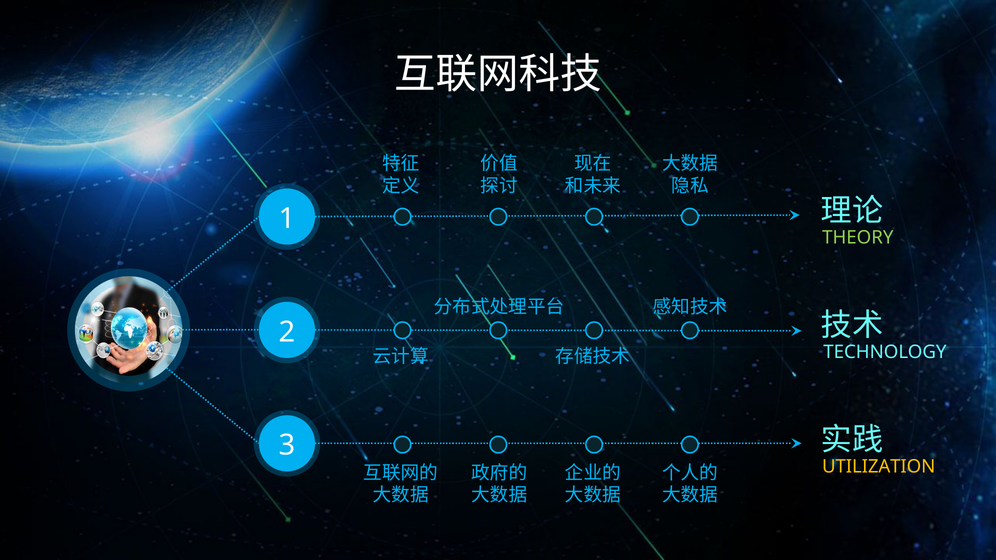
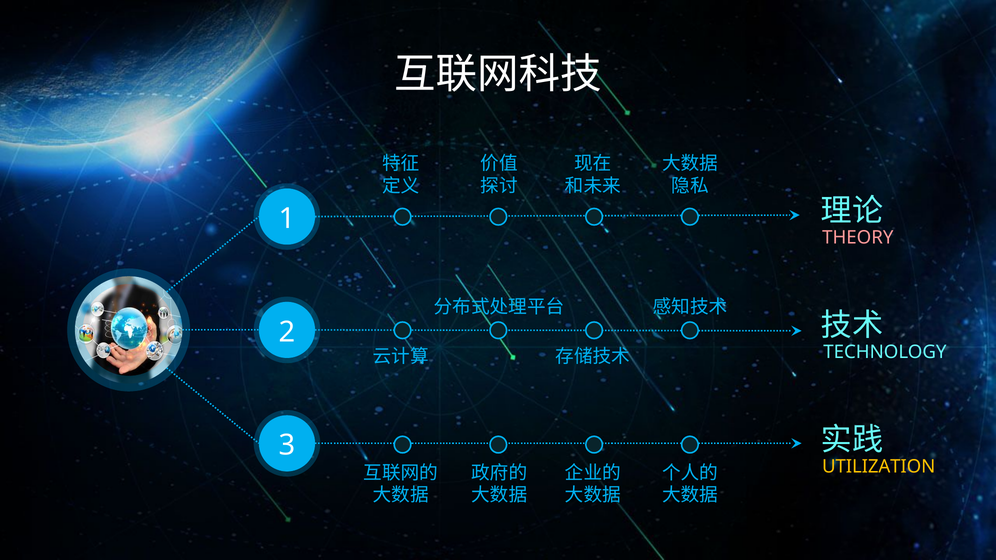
THEORY colour: light green -> pink
